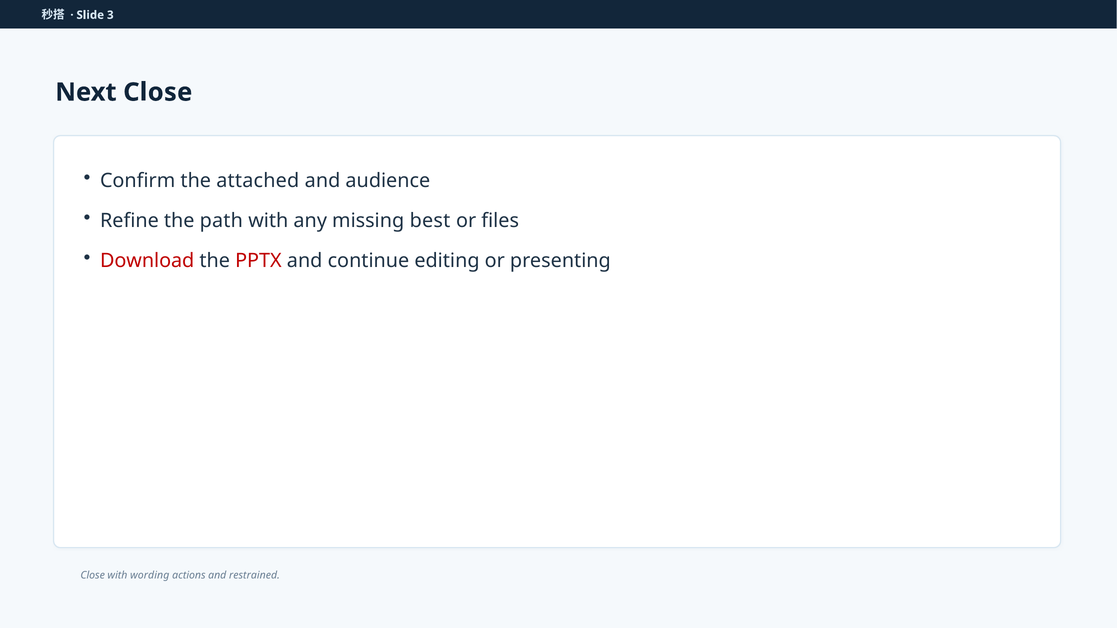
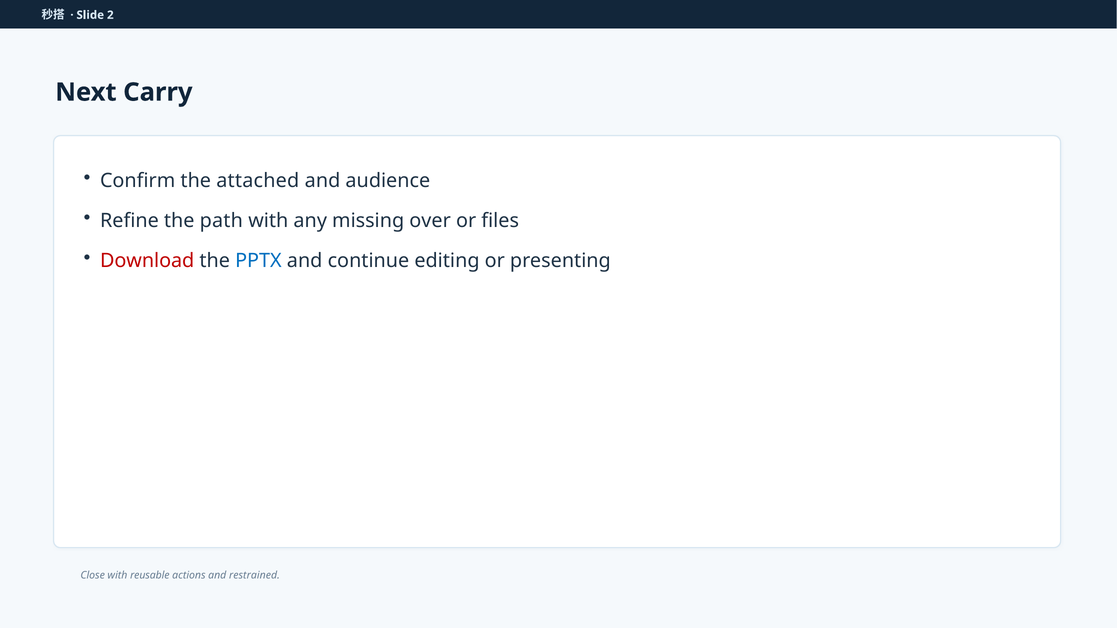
3: 3 -> 2
Next Close: Close -> Carry
best: best -> over
PPTX colour: red -> blue
wording: wording -> reusable
